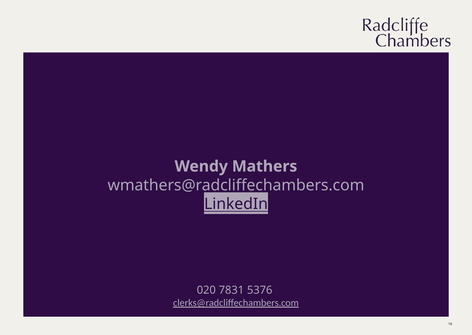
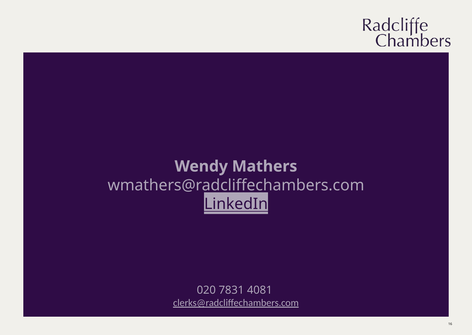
5376: 5376 -> 4081
